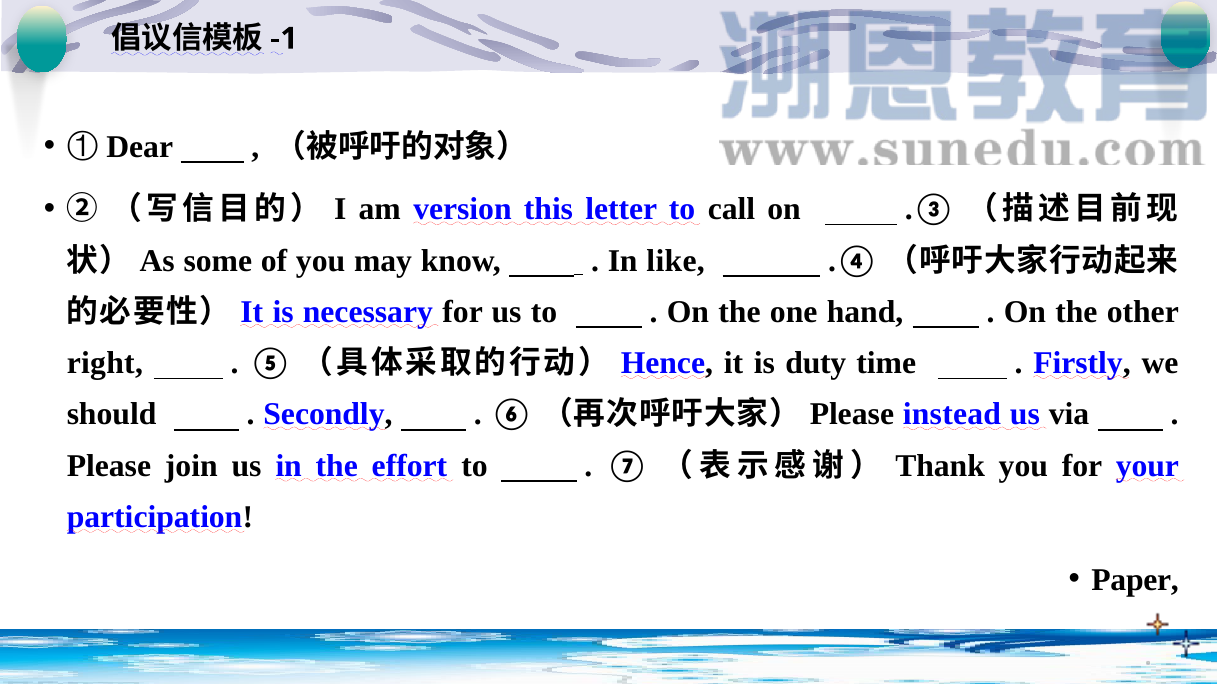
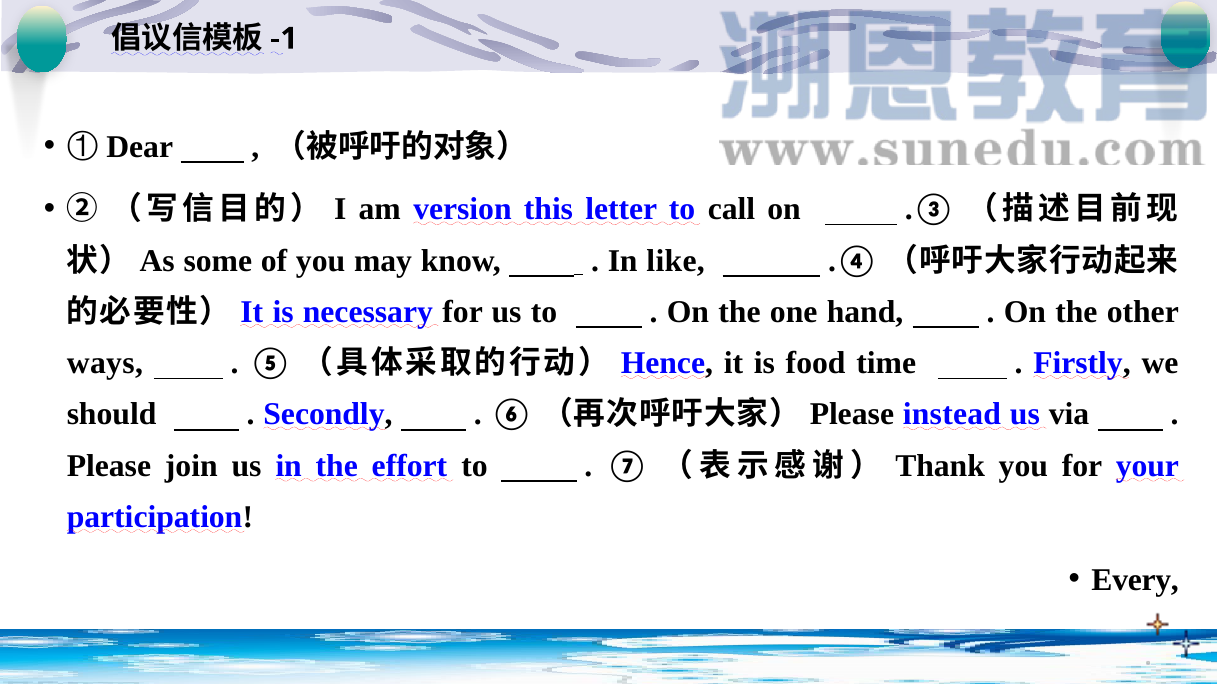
right: right -> ways
duty: duty -> food
Paper: Paper -> Every
